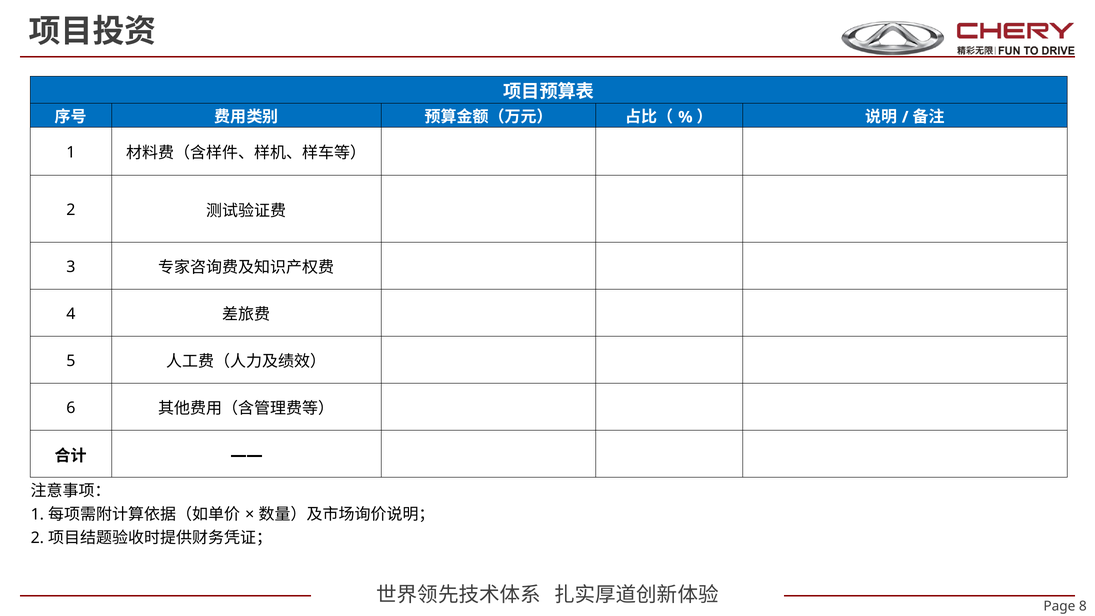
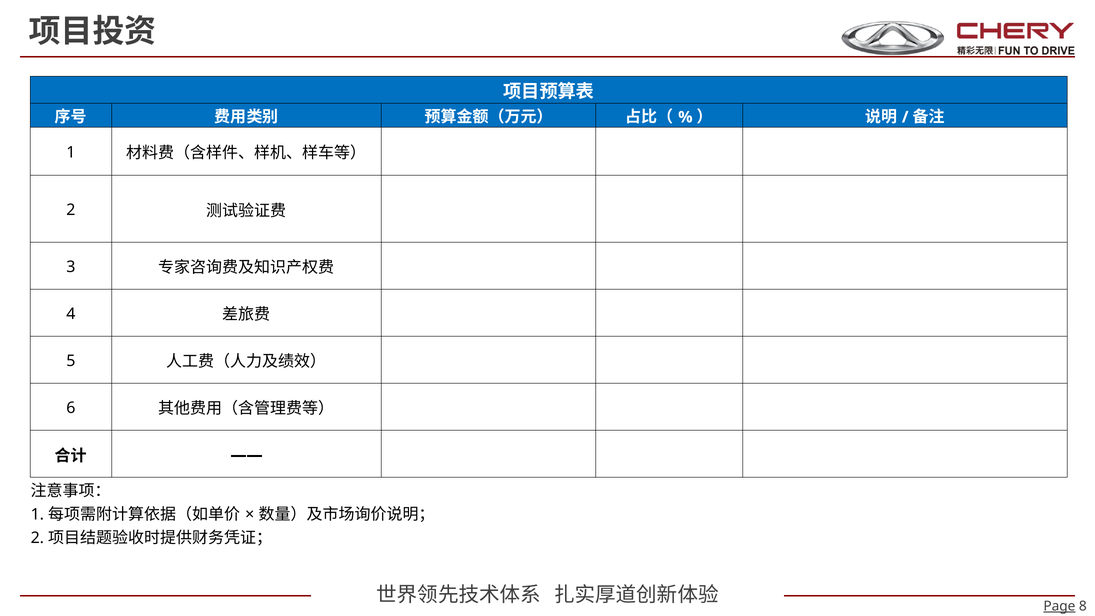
Page underline: none -> present
